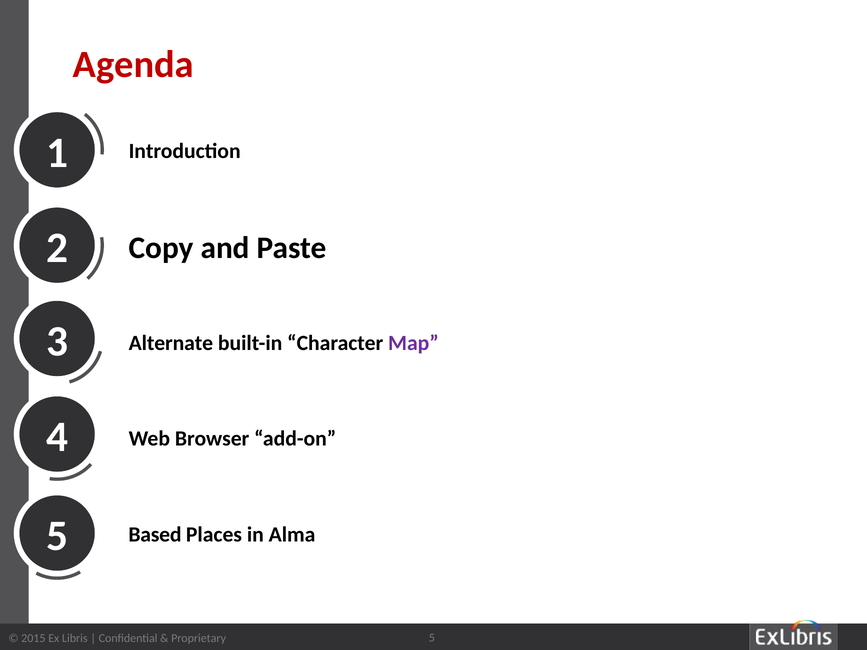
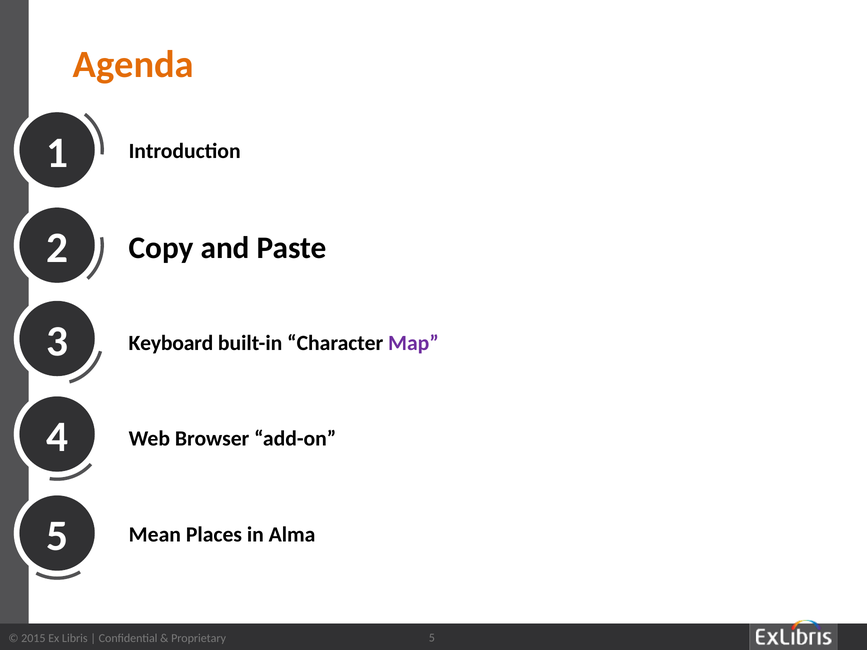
Agenda colour: red -> orange
Alternate: Alternate -> Keyboard
Based: Based -> Mean
